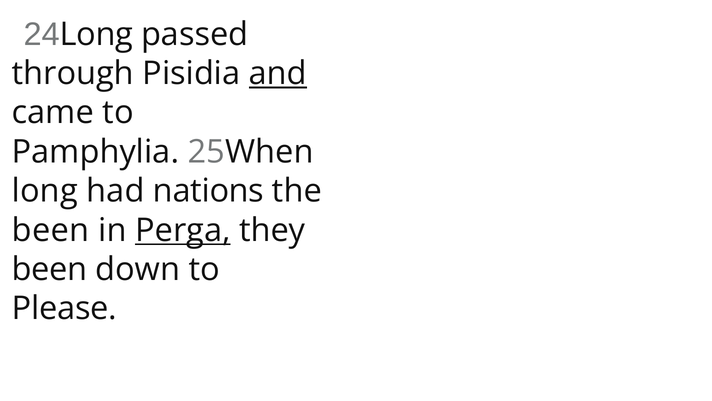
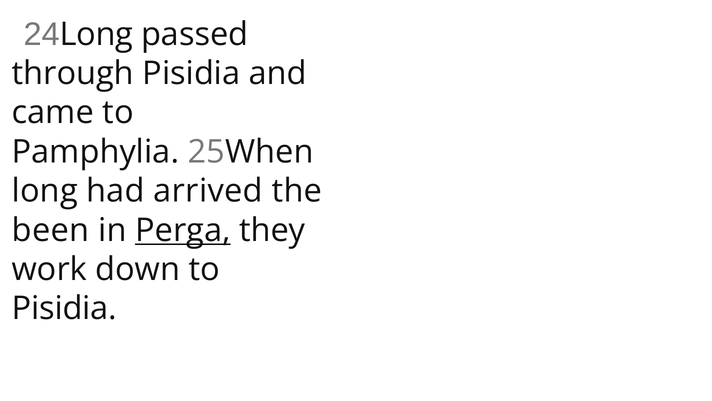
and underline: present -> none
nations: nations -> arrived
been at (49, 269): been -> work
Please at (64, 308): Please -> Pisidia
